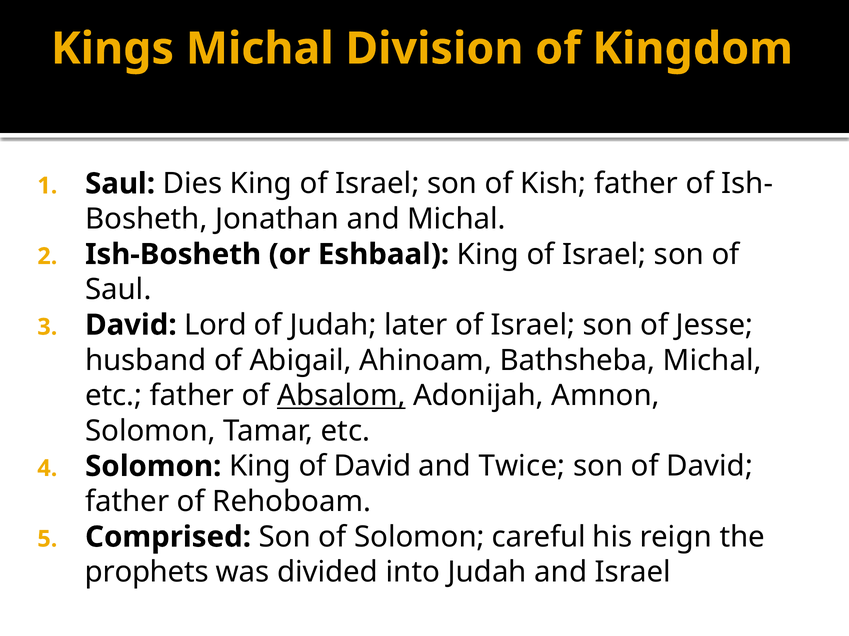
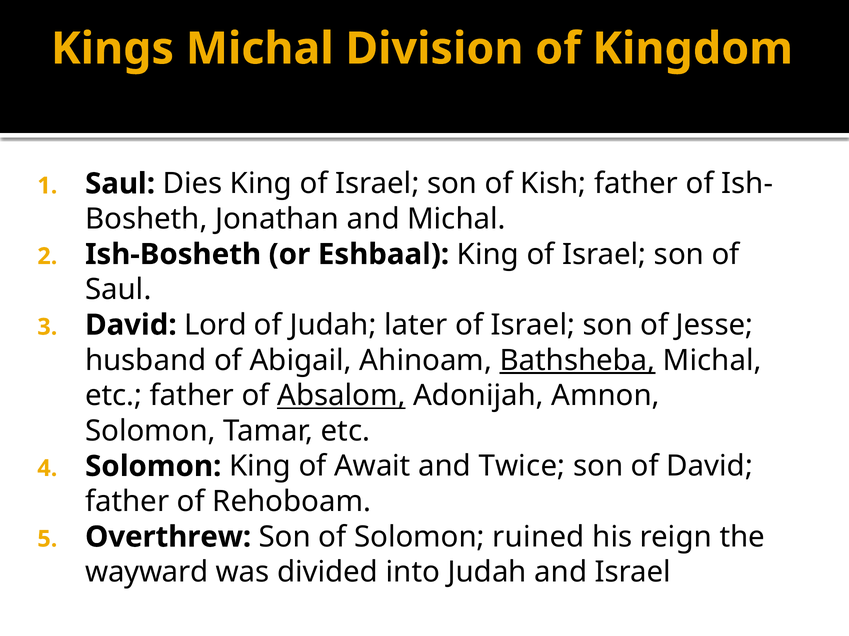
Bathsheba underline: none -> present
King of David: David -> Await
Comprised: Comprised -> Overthrew
careful: careful -> ruined
prophets: prophets -> wayward
